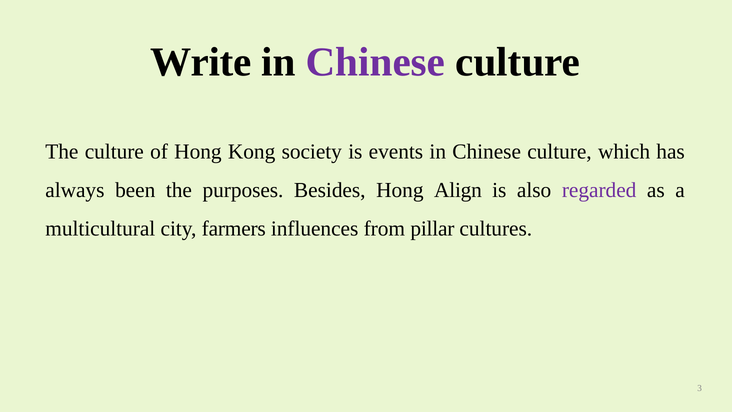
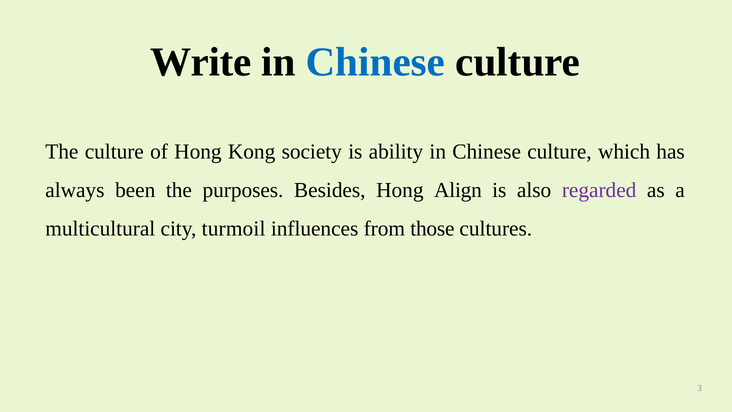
Chinese at (375, 62) colour: purple -> blue
events: events -> ability
farmers: farmers -> turmoil
pillar: pillar -> those
